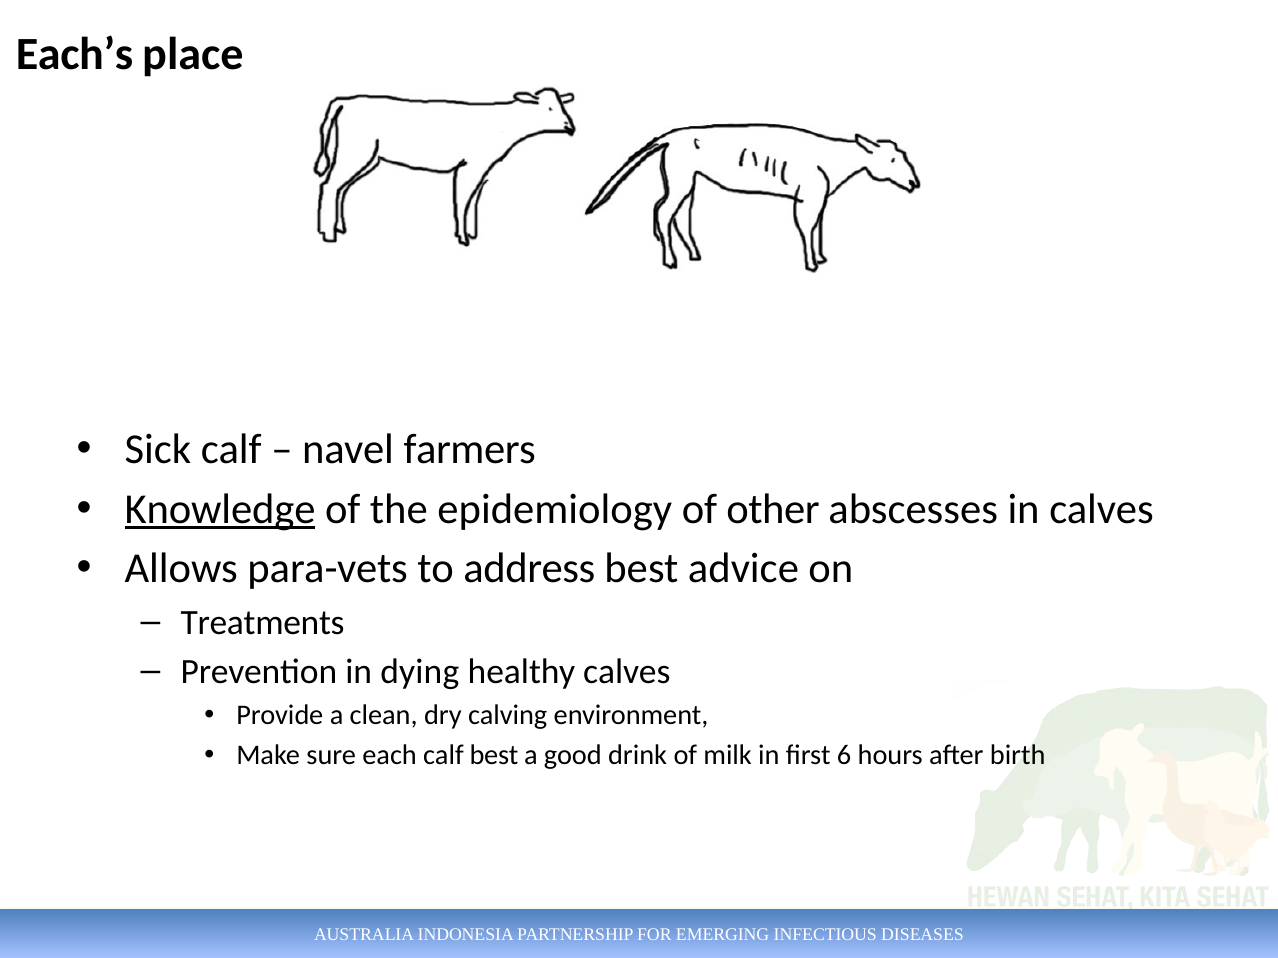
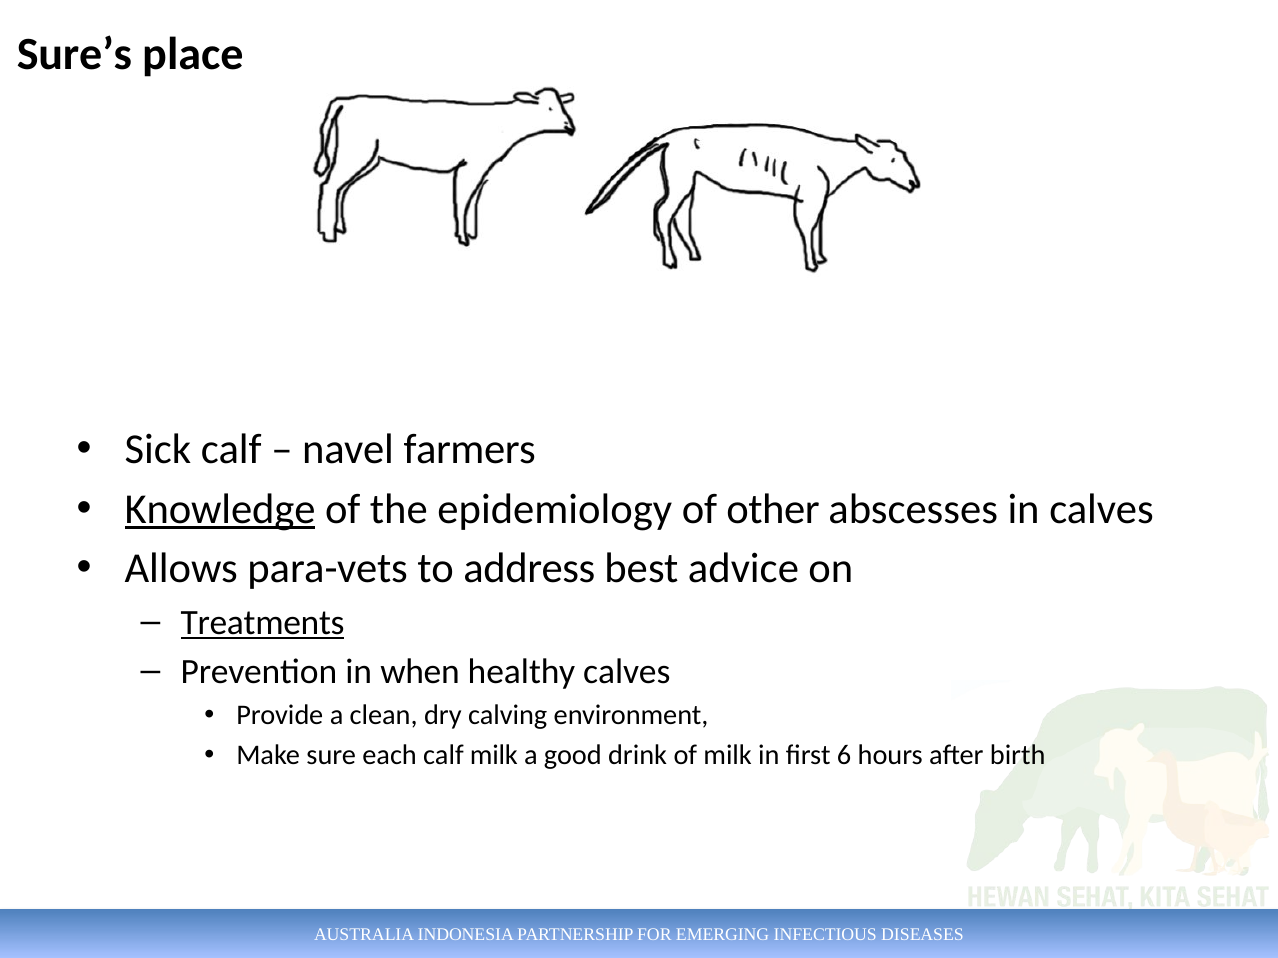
Each’s: Each’s -> Sure’s
Treatments underline: none -> present
dying: dying -> when
calf best: best -> milk
